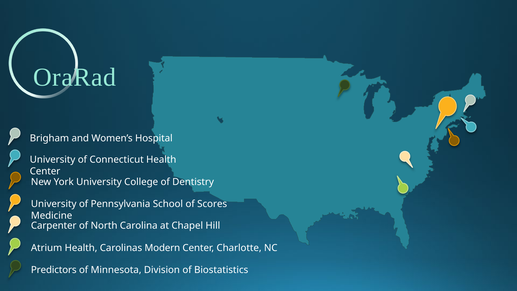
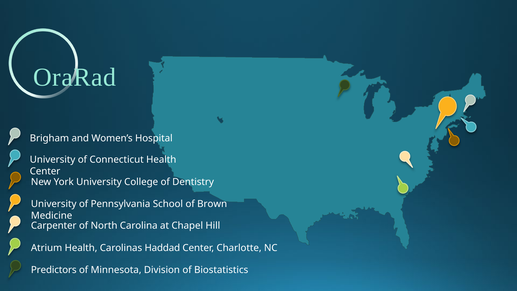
Scores: Scores -> Brown
Modern: Modern -> Haddad
